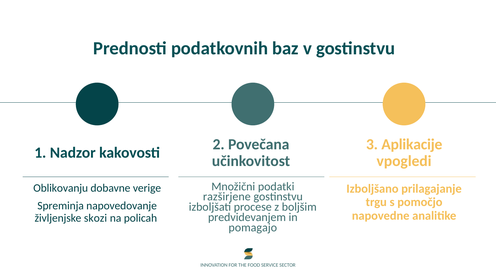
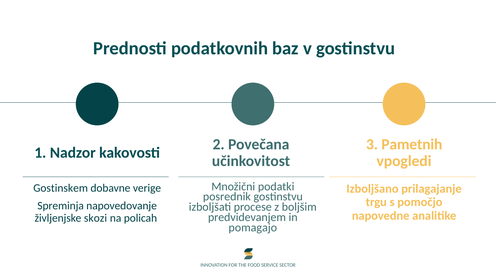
Aplikacije: Aplikacije -> Pametnih
Oblikovanju: Oblikovanju -> Gostinskem
razširjene: razširjene -> posrednik
